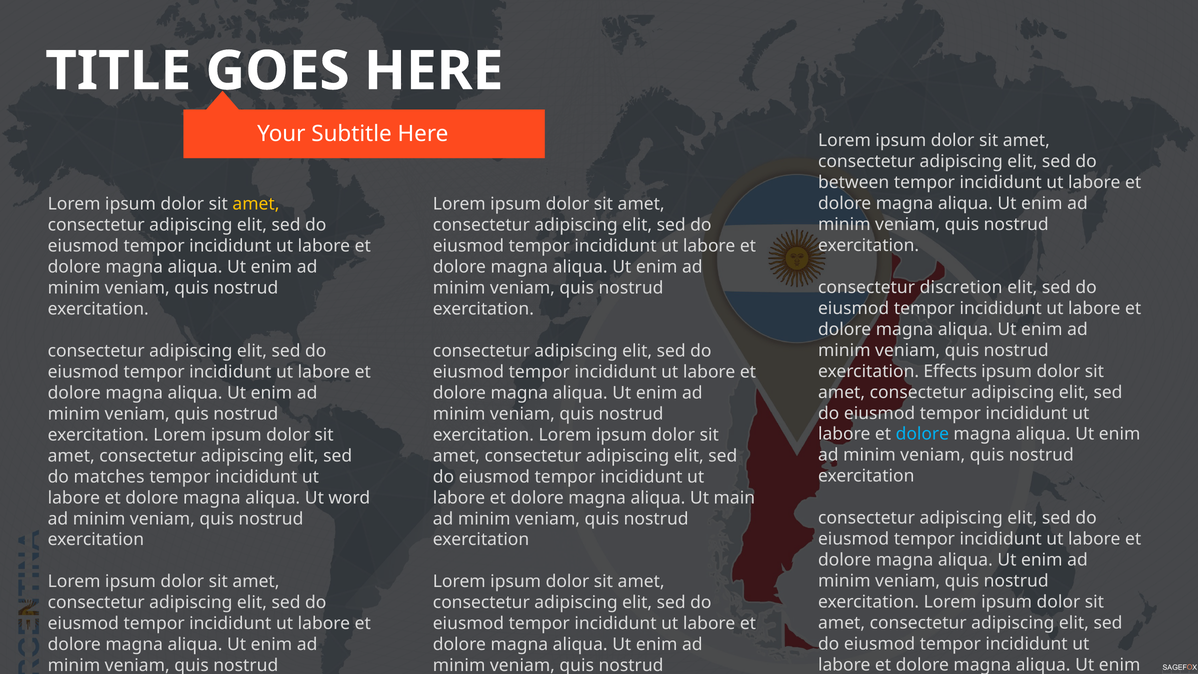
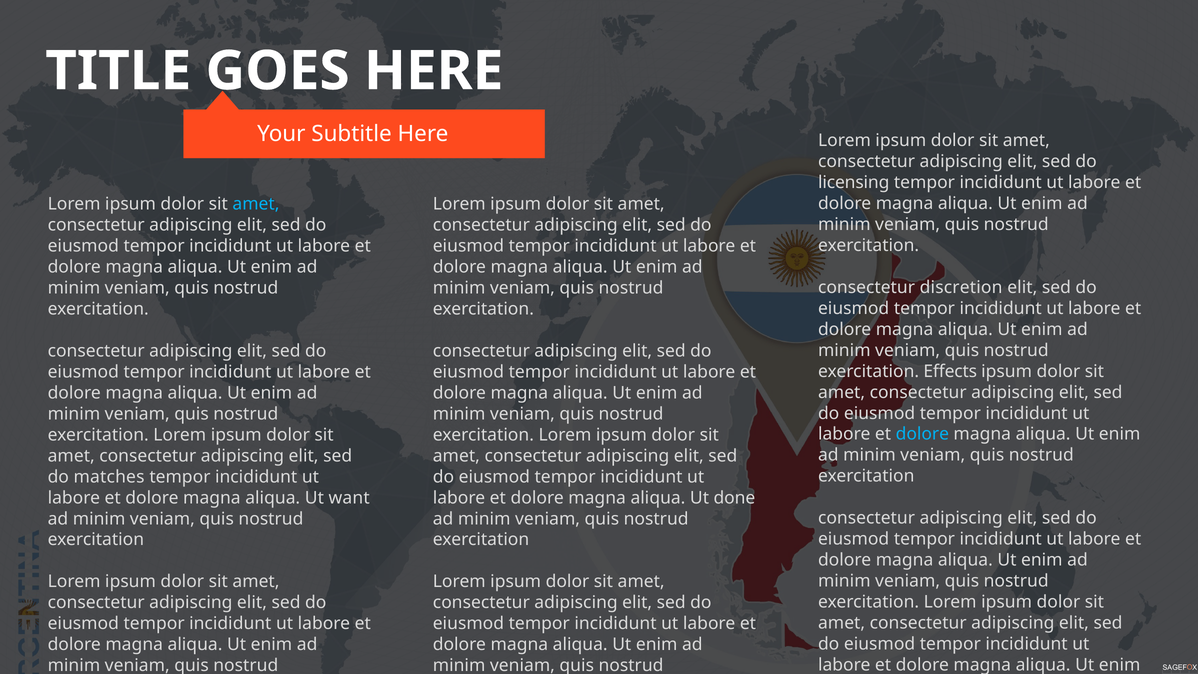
between: between -> licensing
amet at (256, 204) colour: yellow -> light blue
word: word -> want
main: main -> done
